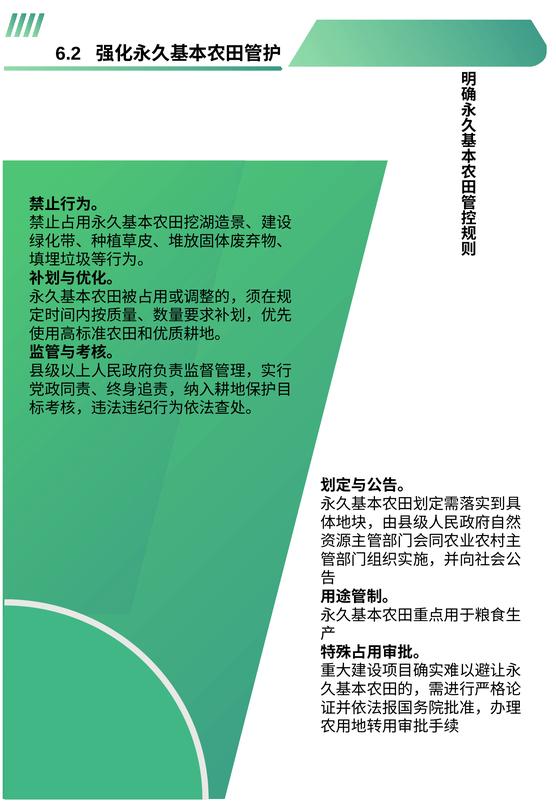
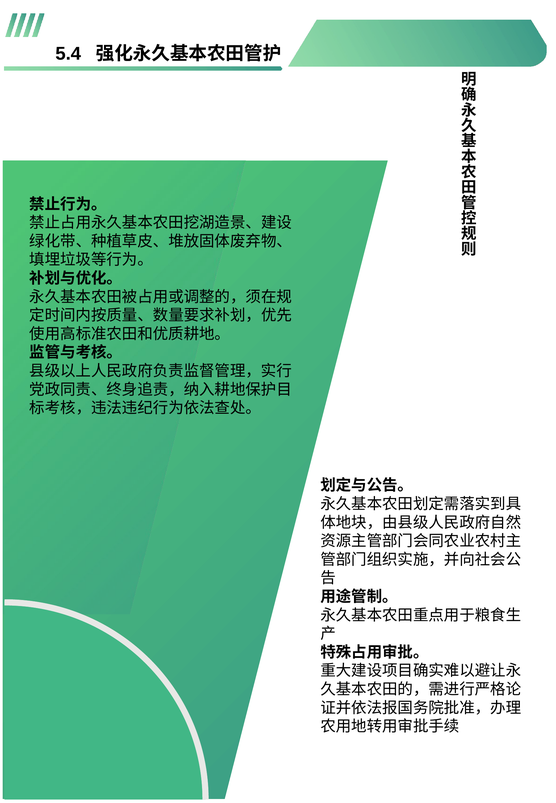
6.2: 6.2 -> 5.4
